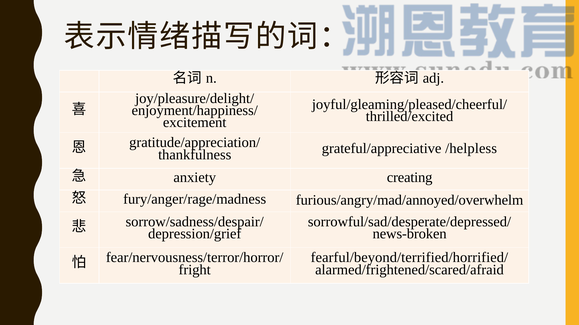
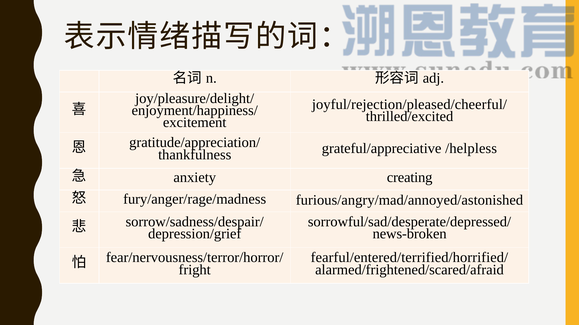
joyful/gleaming/pleased/cheerful/: joyful/gleaming/pleased/cheerful/ -> joyful/rejection/pleased/cheerful/
furious/angry/mad/annoyed/overwhelm: furious/angry/mad/annoyed/overwhelm -> furious/angry/mad/annoyed/astonished
fearful/beyond/terrified/horrified/: fearful/beyond/terrified/horrified/ -> fearful/entered/terrified/horrified/
